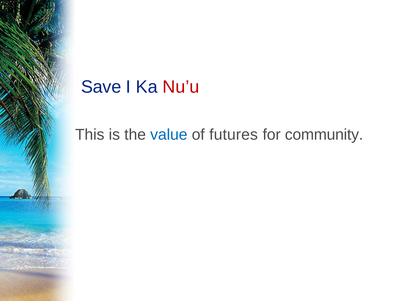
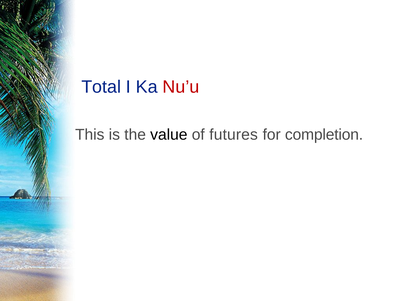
Save: Save -> Total
value colour: blue -> black
community: community -> completion
